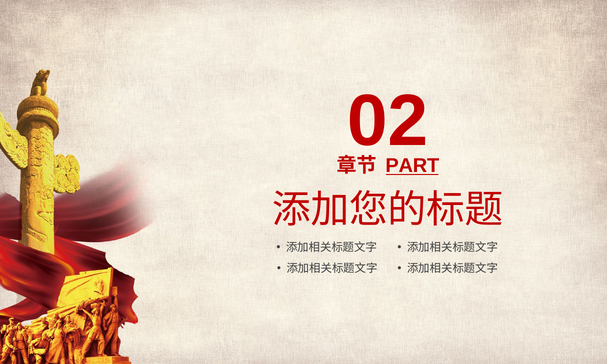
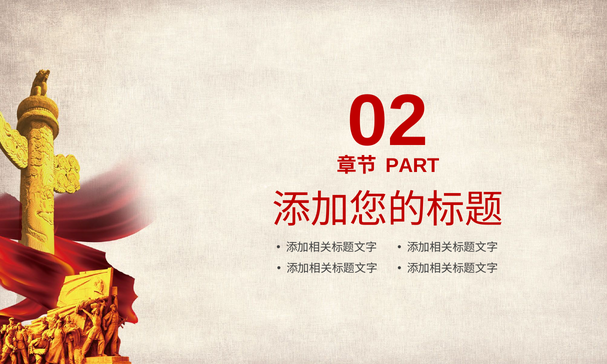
PART underline: present -> none
